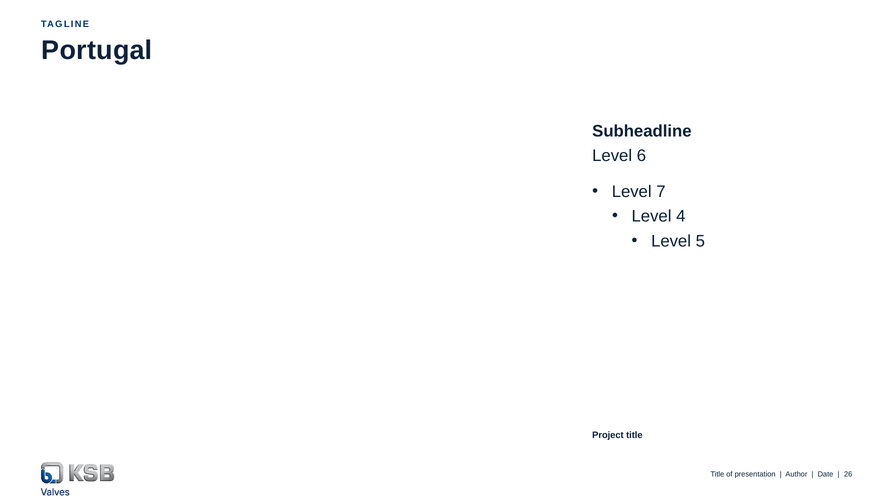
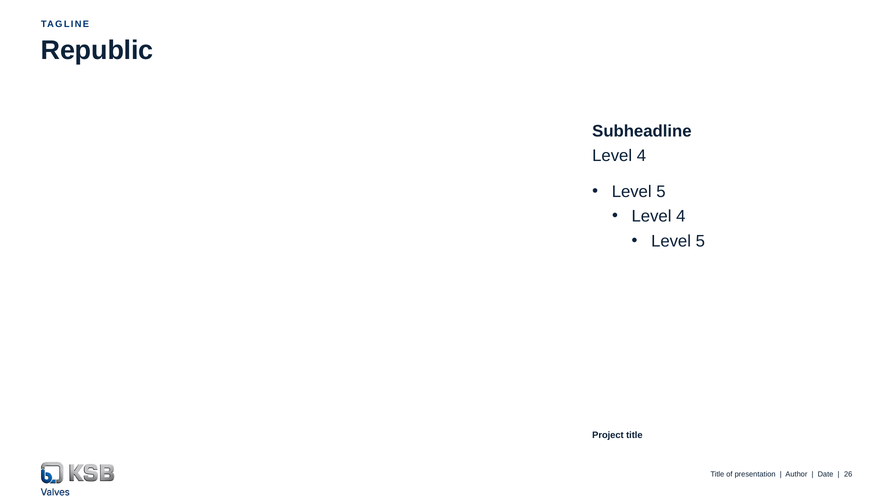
Portugal: Portugal -> Republic
6 at (641, 156): 6 -> 4
7 at (661, 191): 7 -> 5
